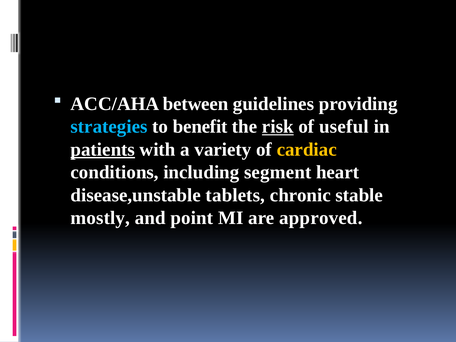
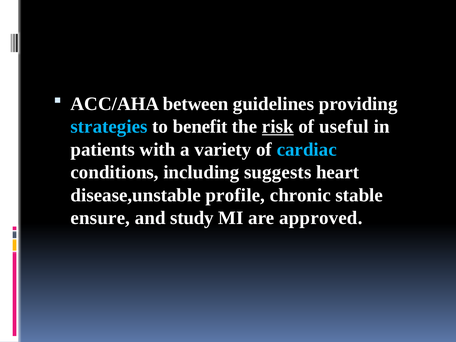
patients underline: present -> none
cardiac colour: yellow -> light blue
segment: segment -> suggests
tablets: tablets -> profile
mostly: mostly -> ensure
point: point -> study
